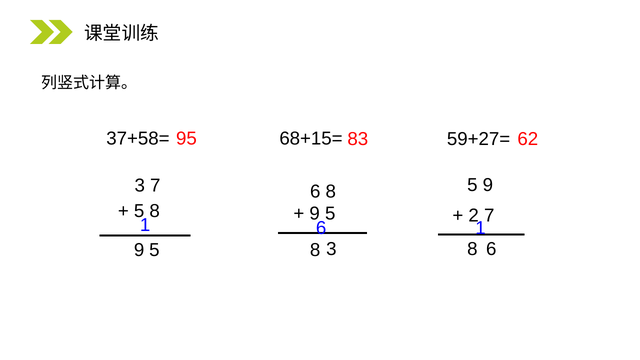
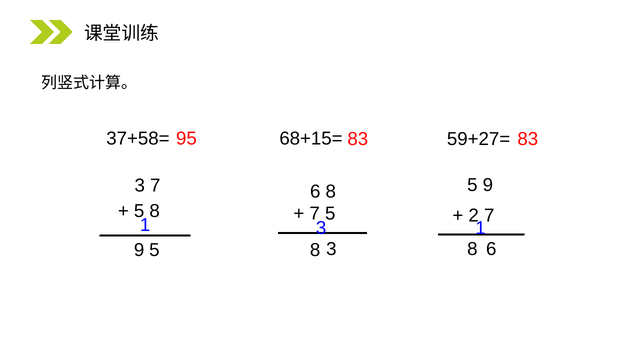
95 62: 62 -> 83
9 at (315, 214): 9 -> 7
1 6: 6 -> 3
